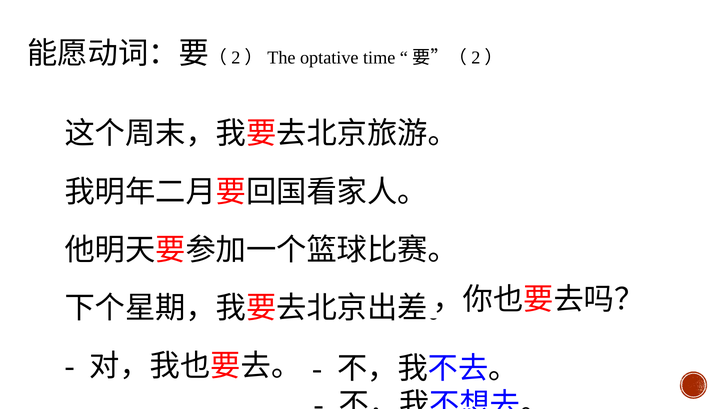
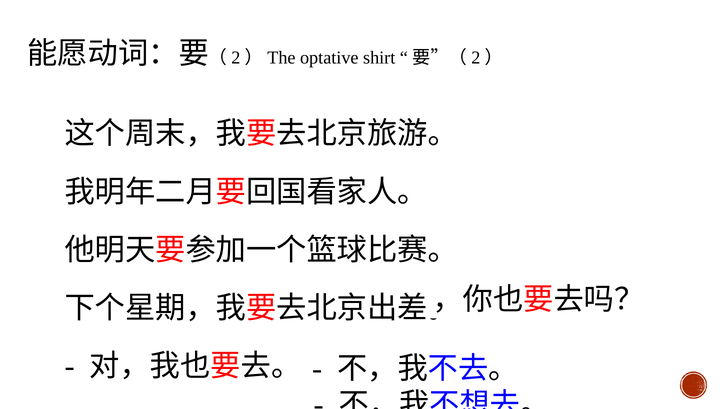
time: time -> shirt
